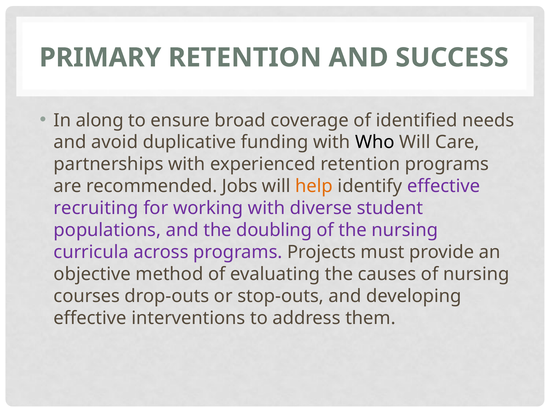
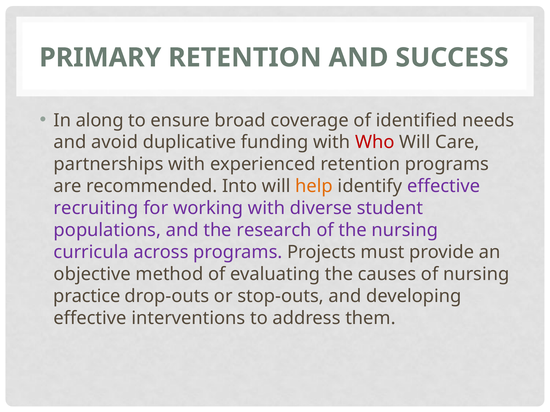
Who colour: black -> red
Jobs: Jobs -> Into
doubling: doubling -> research
courses: courses -> practice
